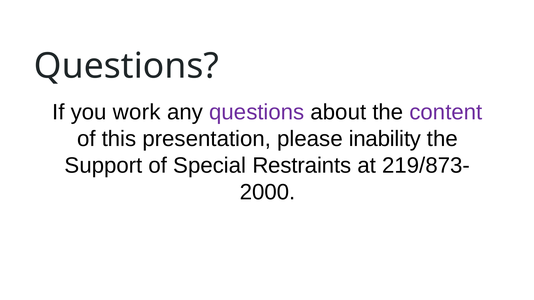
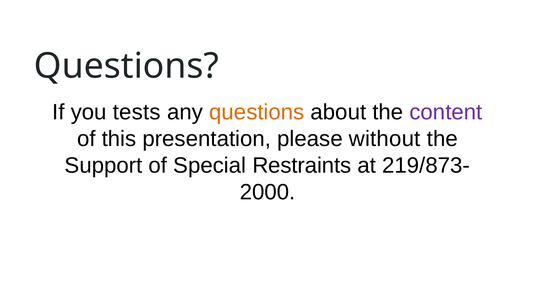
work: work -> tests
questions at (257, 112) colour: purple -> orange
inability: inability -> without
